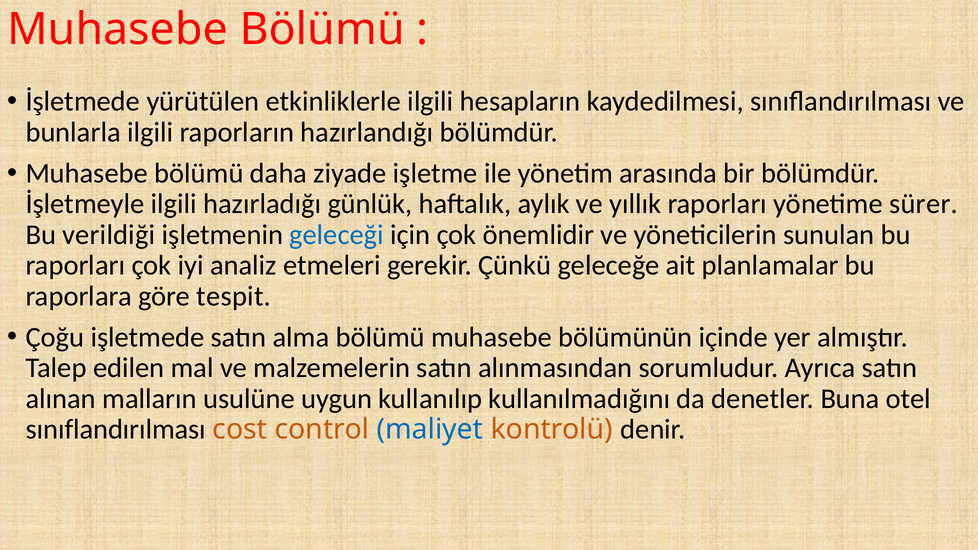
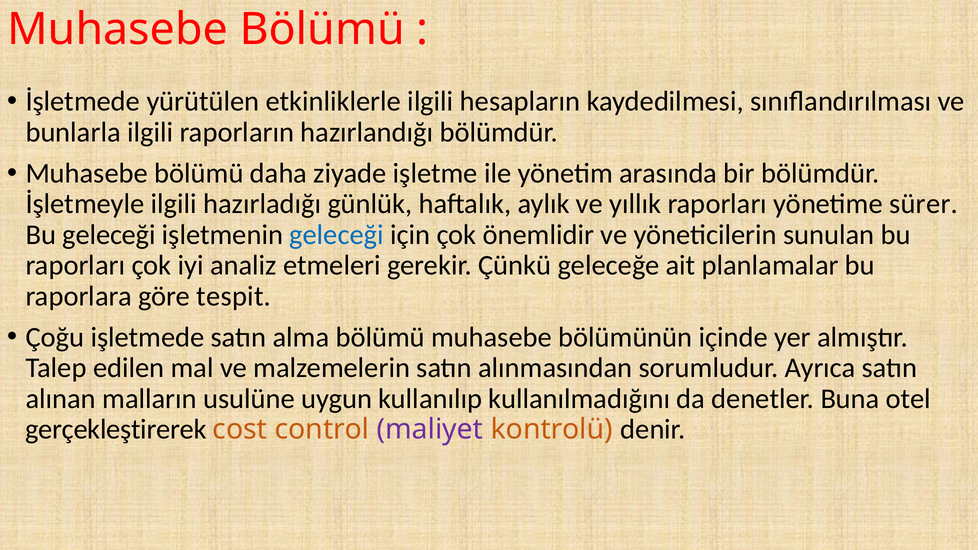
Bu verildiği: verildiği -> geleceği
sınıflandırılması at (116, 429): sınıflandırılması -> gerçekleştirerek
maliyet colour: blue -> purple
